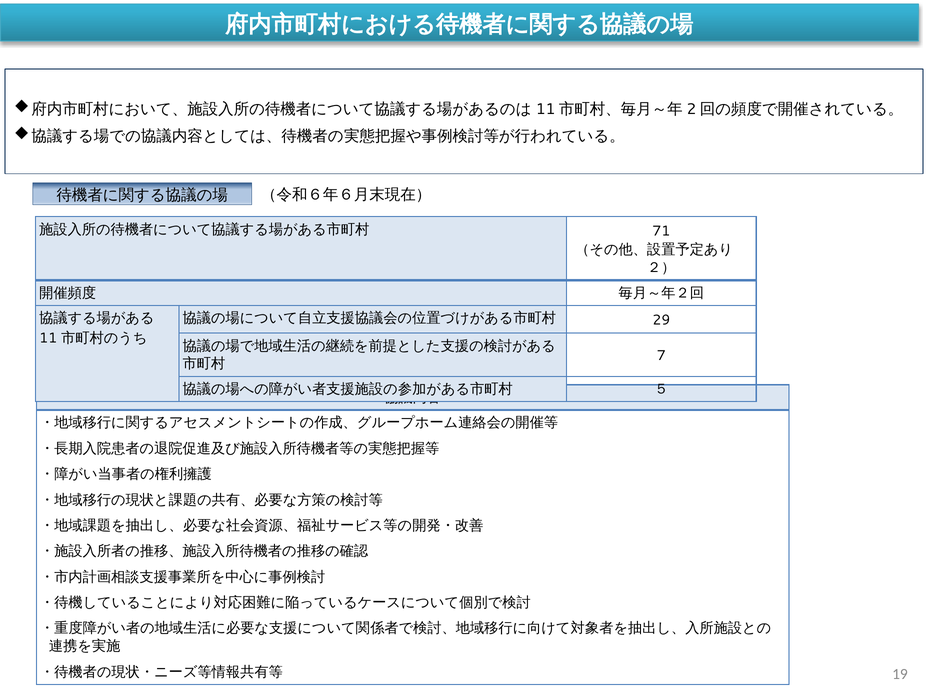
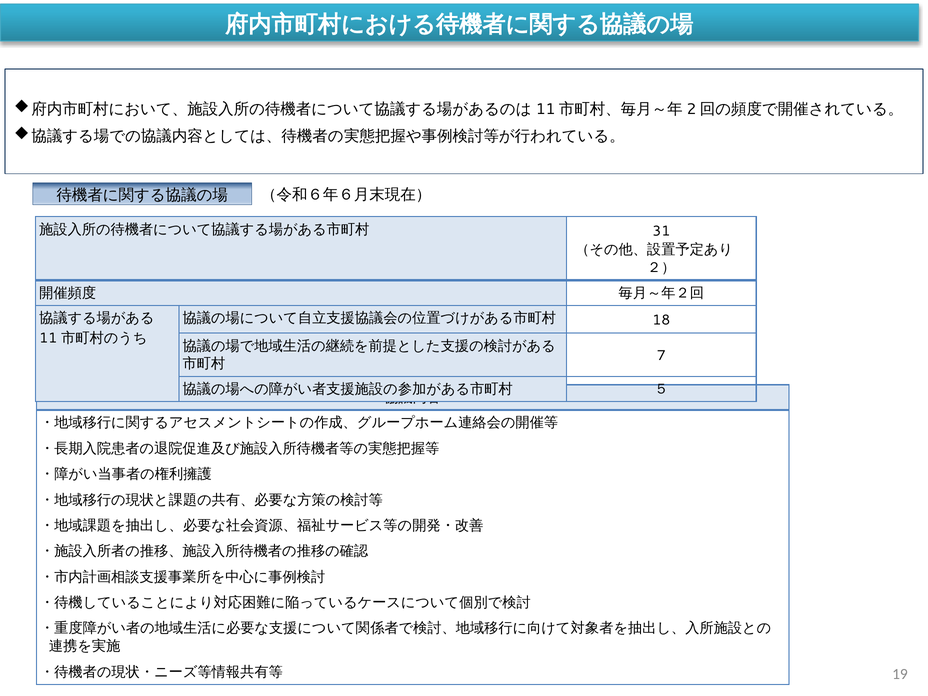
71: 71 -> 31
29: 29 -> 18
